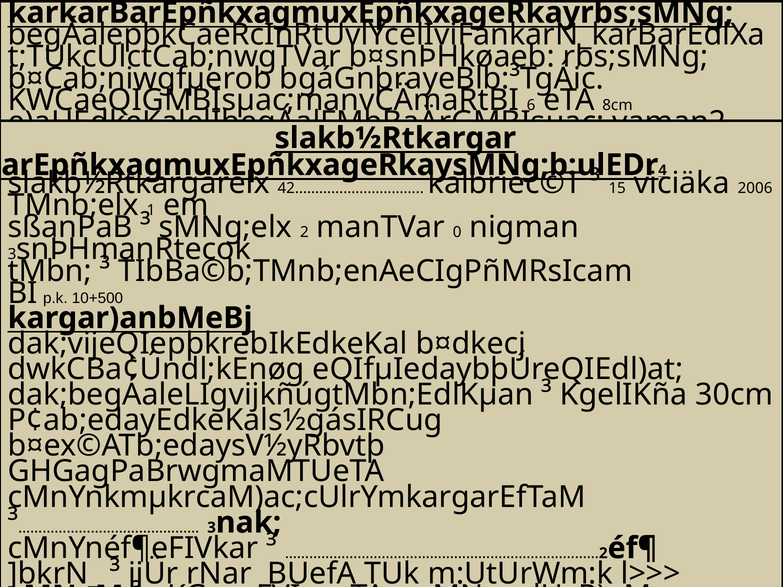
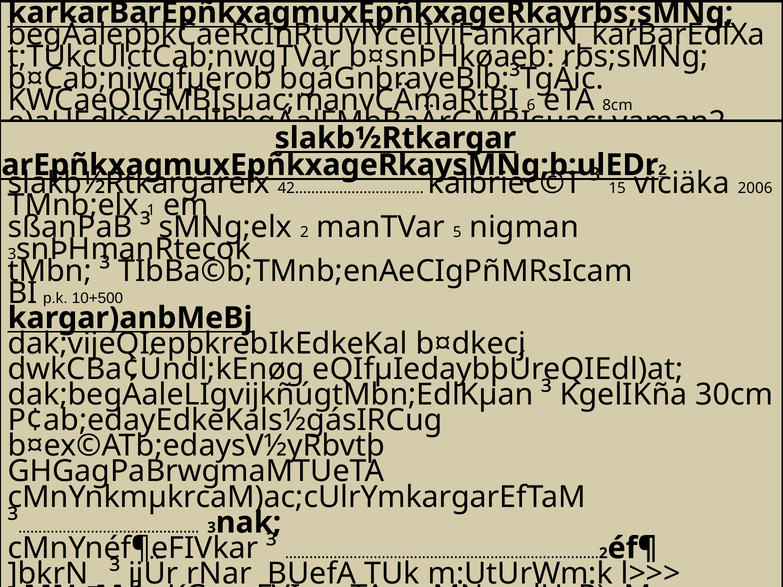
4 at (663, 170): 4 -> 2
0: 0 -> 5
